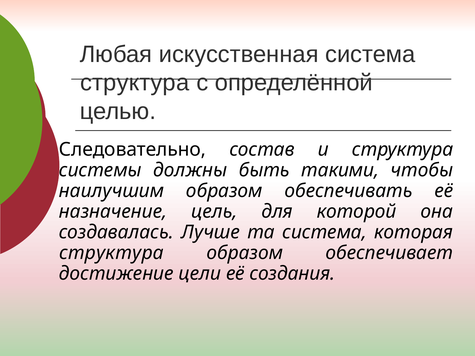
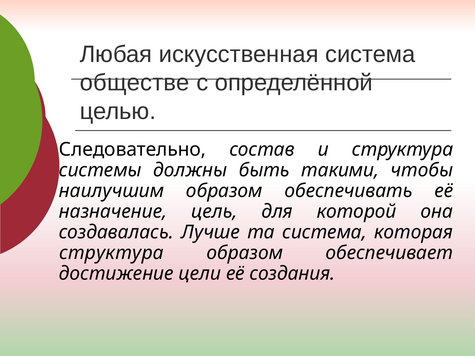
структура at (135, 83): структура -> обществе
